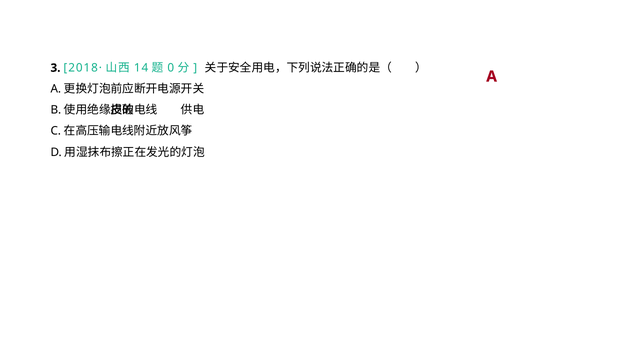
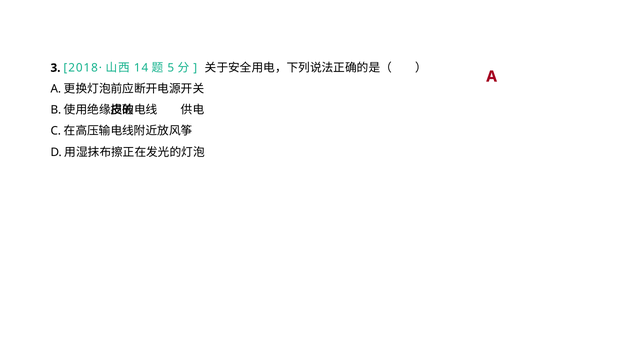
0: 0 -> 5
